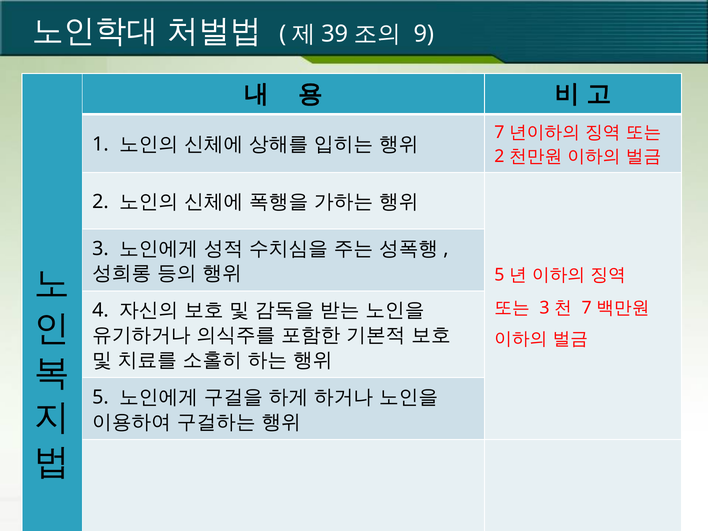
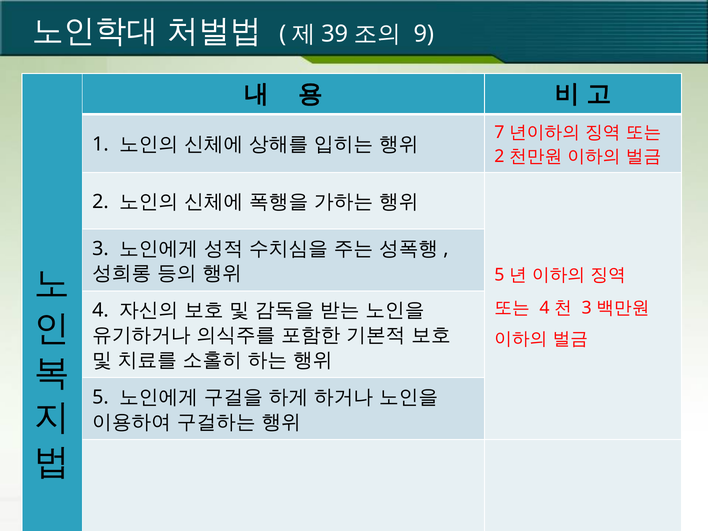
3 at (544, 308): 3 -> 4
7 at (587, 308): 7 -> 3
